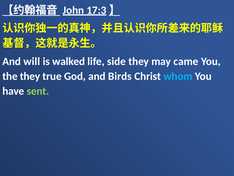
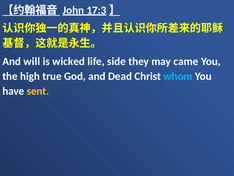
walked: walked -> wicked
the they: they -> high
Birds: Birds -> Dead
sent colour: light green -> yellow
